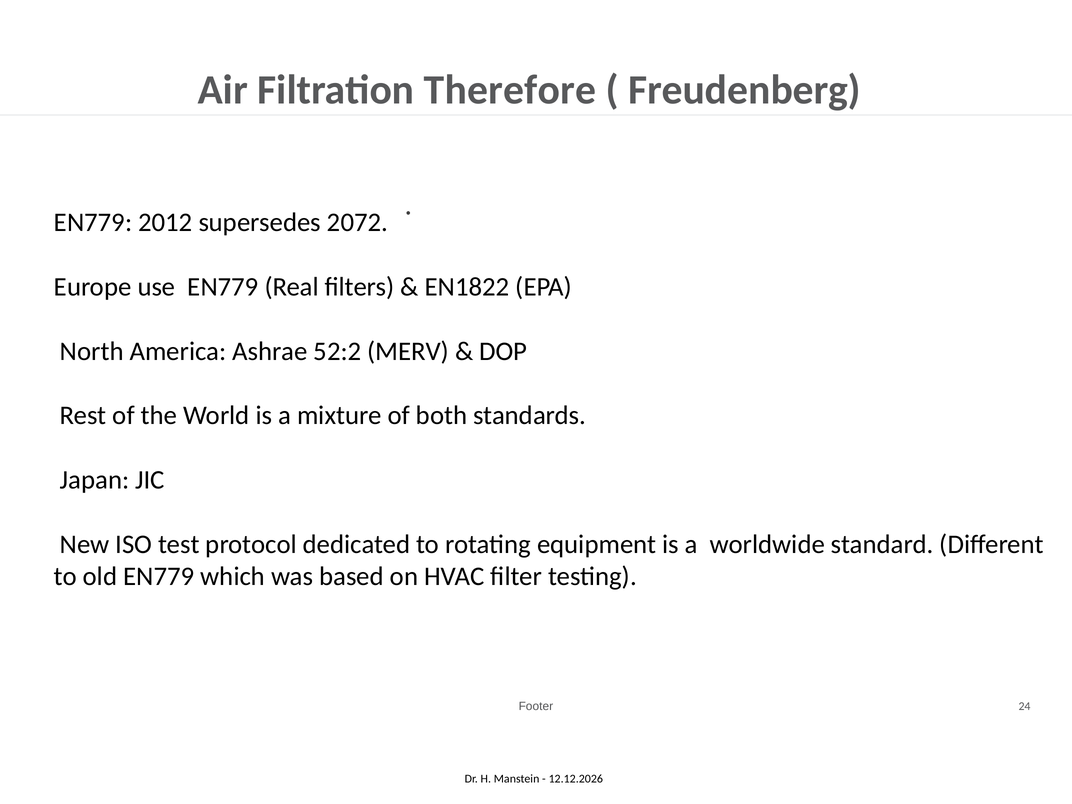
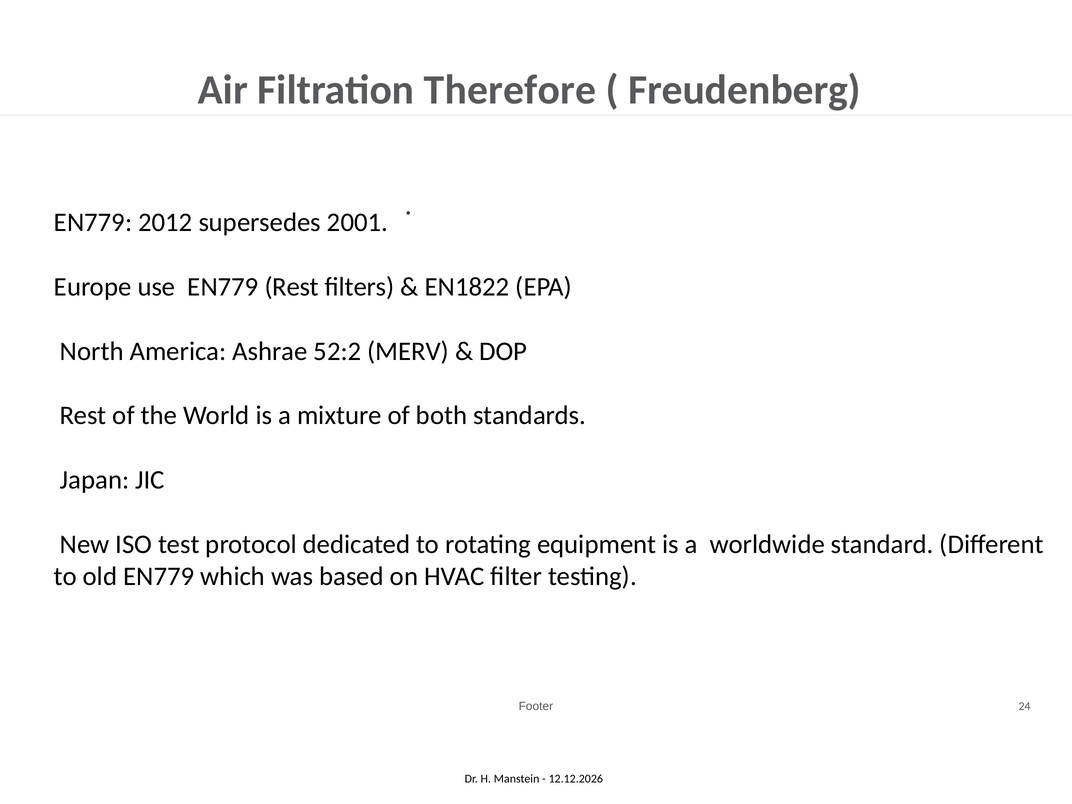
2072: 2072 -> 2001
EN779 Real: Real -> Rest
